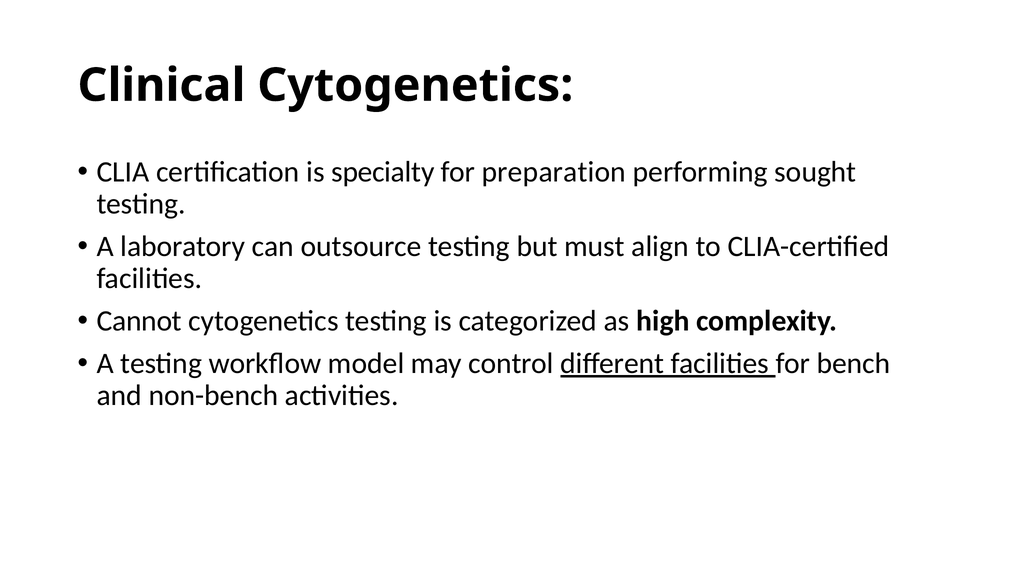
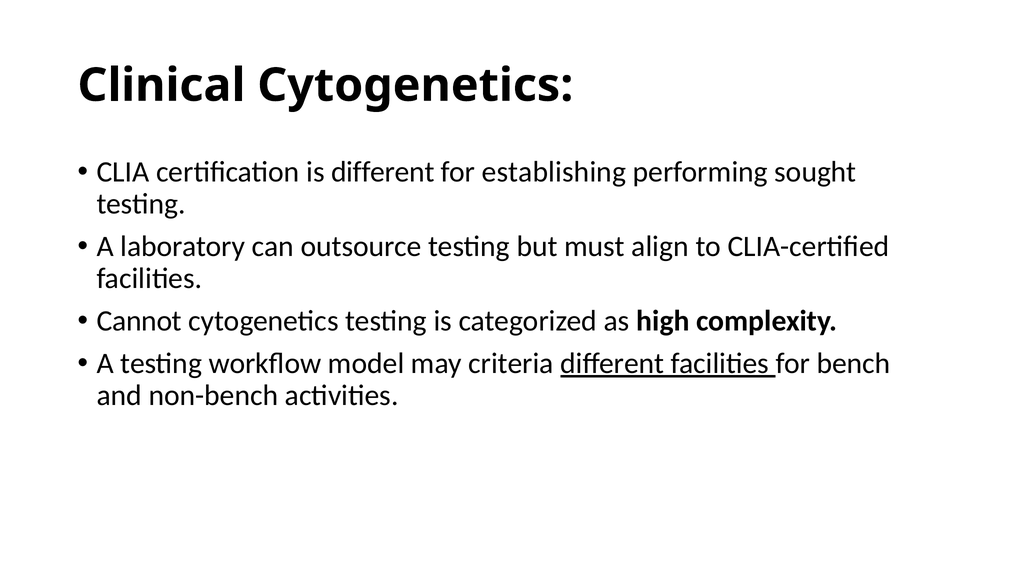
is specialty: specialty -> different
preparation: preparation -> establishing
control: control -> criteria
